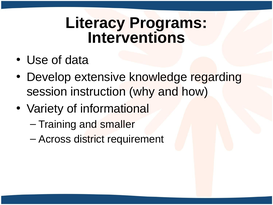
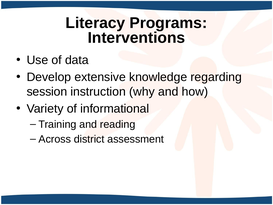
smaller: smaller -> reading
requirement: requirement -> assessment
